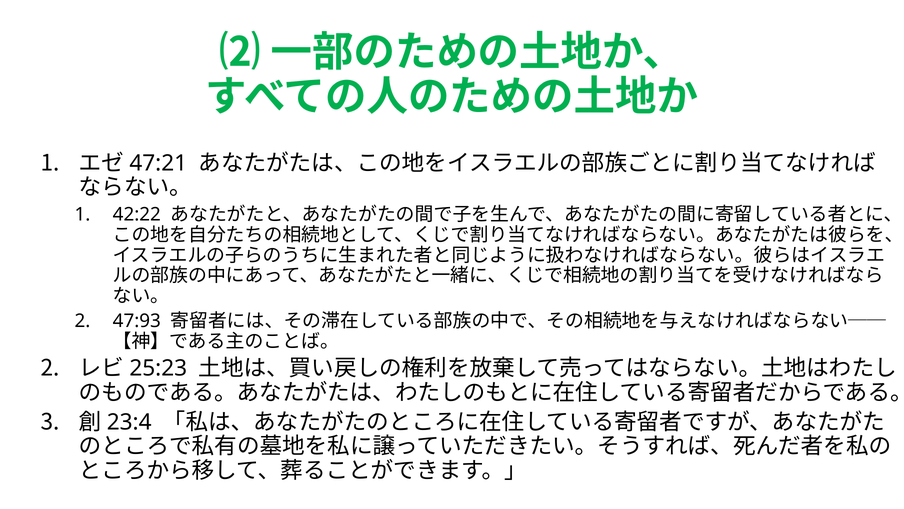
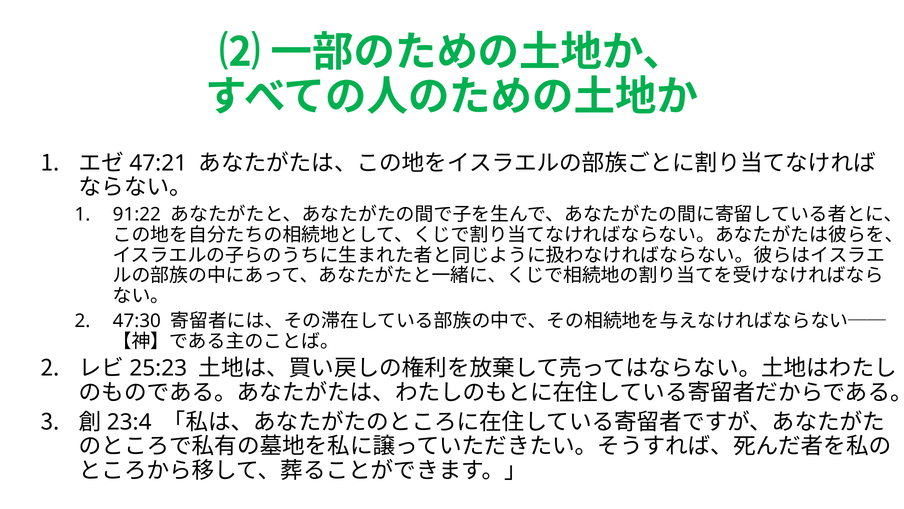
42:22: 42:22 -> 91:22
47:93: 47:93 -> 47:30
